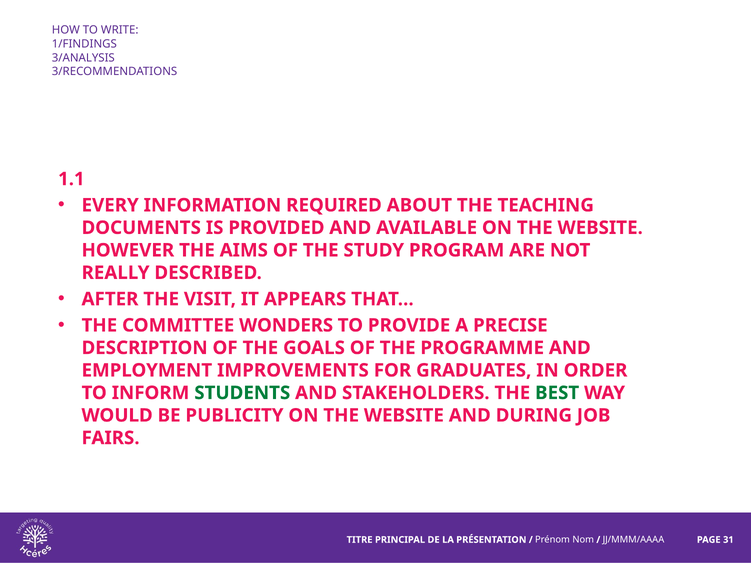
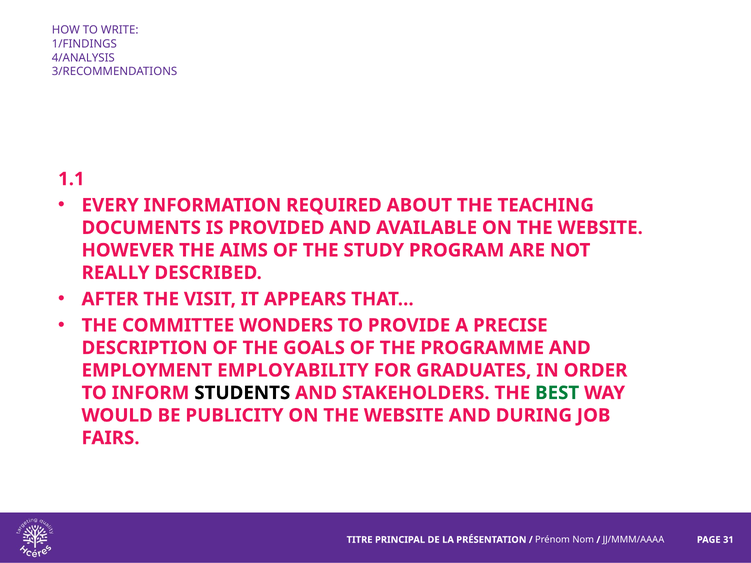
3/ANALYSIS: 3/ANALYSIS -> 4/ANALYSIS
IMPROVEMENTS: IMPROVEMENTS -> EMPLOYABILITY
STUDENTS colour: green -> black
